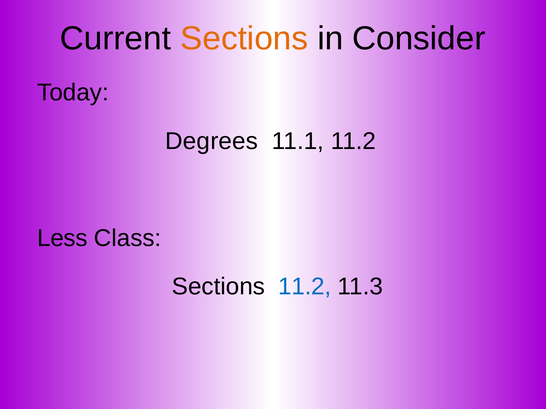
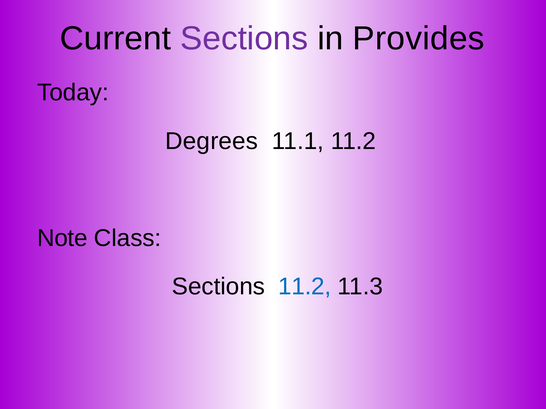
Sections at (244, 39) colour: orange -> purple
Consider: Consider -> Provides
Less: Less -> Note
